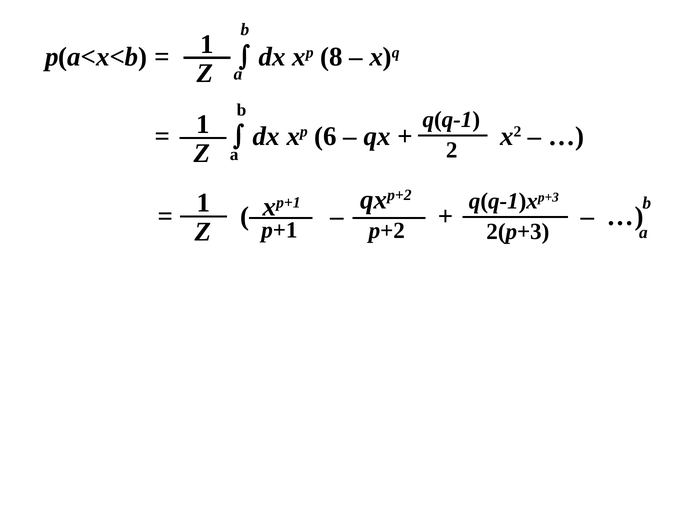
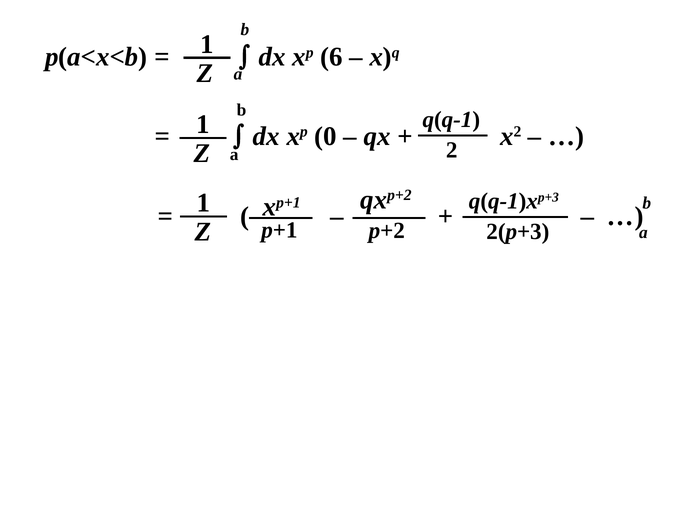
8: 8 -> 6
6: 6 -> 0
